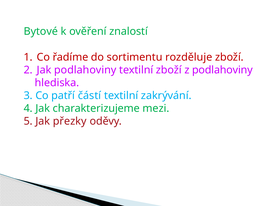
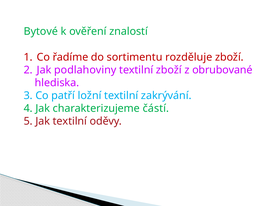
z podlahoviny: podlahoviny -> obrubované
částí: částí -> ložní
mezi: mezi -> částí
Jak přezky: přezky -> textilní
